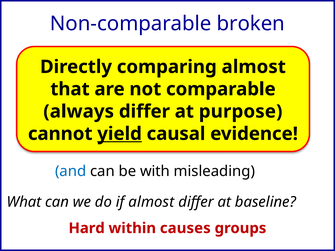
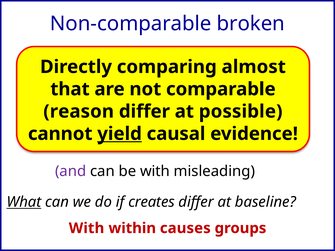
always: always -> reason
purpose: purpose -> possible
and colour: blue -> purple
What underline: none -> present
if almost: almost -> creates
Hard at (87, 228): Hard -> With
